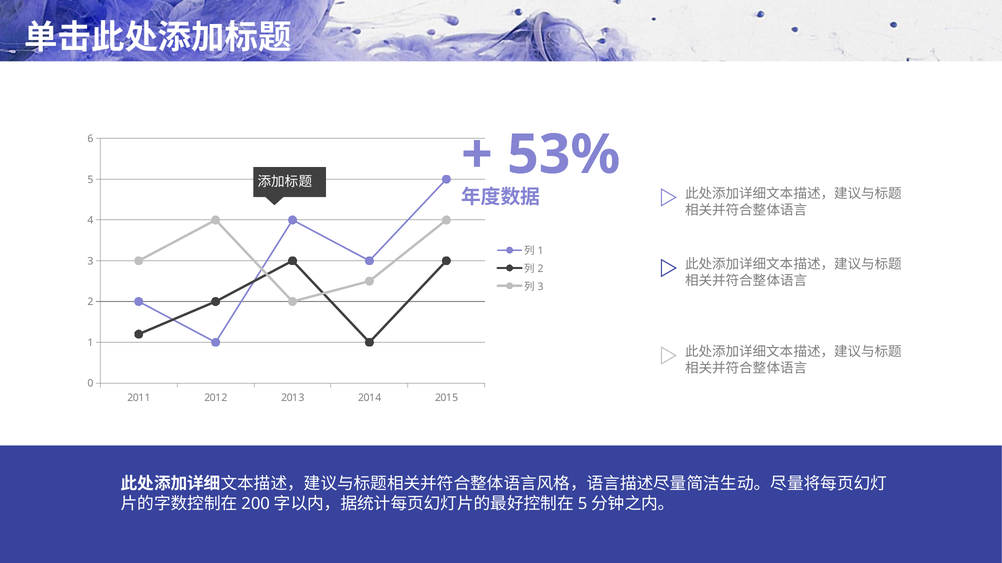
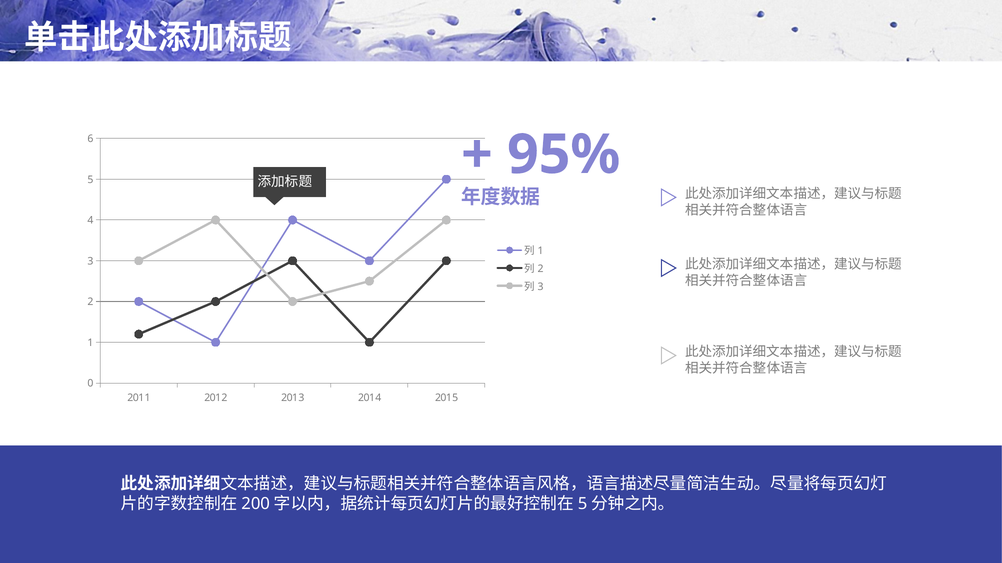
53%: 53% -> 95%
